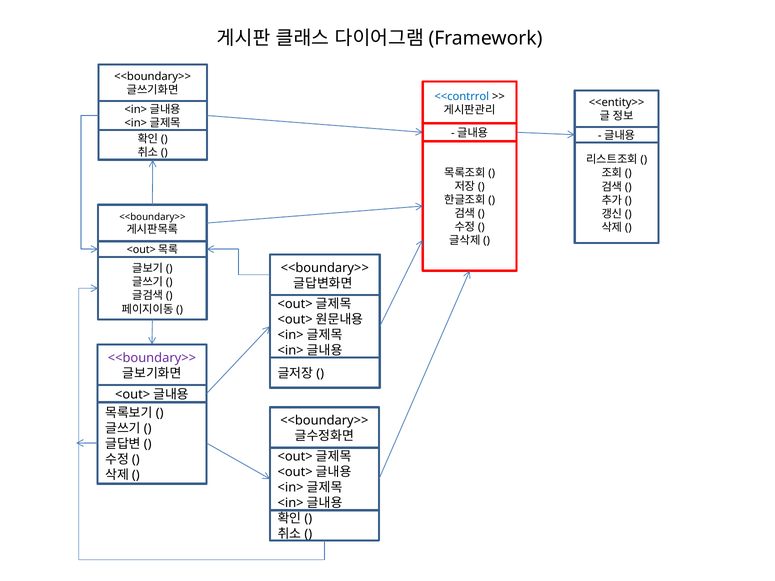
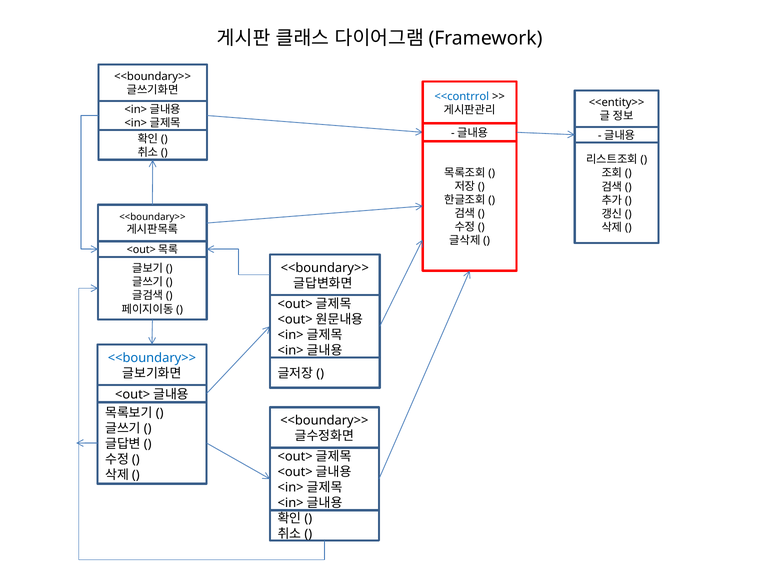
<<boundary>> at (152, 358) colour: purple -> blue
